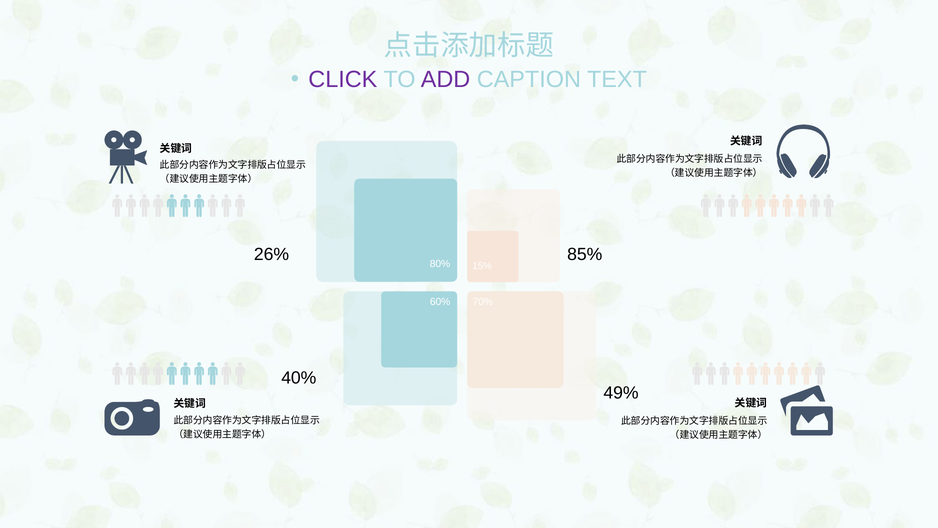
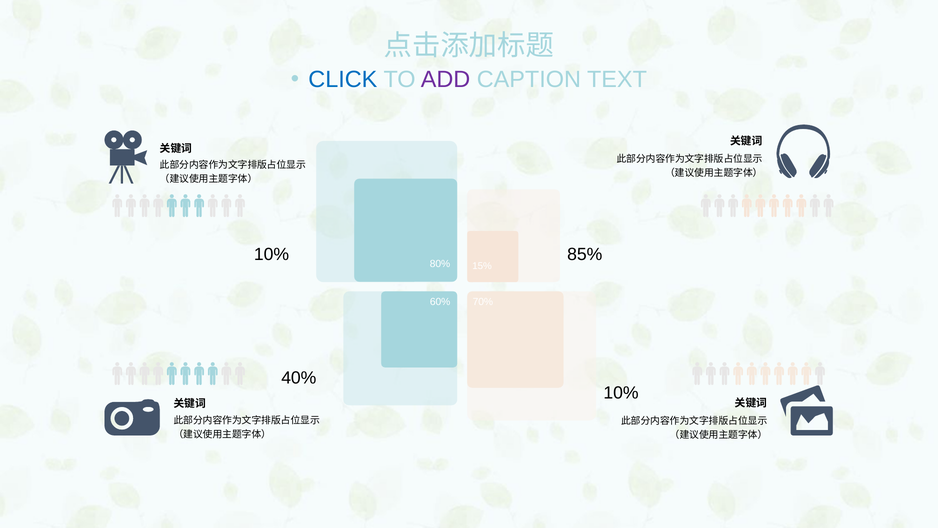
CLICK colour: purple -> blue
26% at (272, 254): 26% -> 10%
49% at (621, 393): 49% -> 10%
